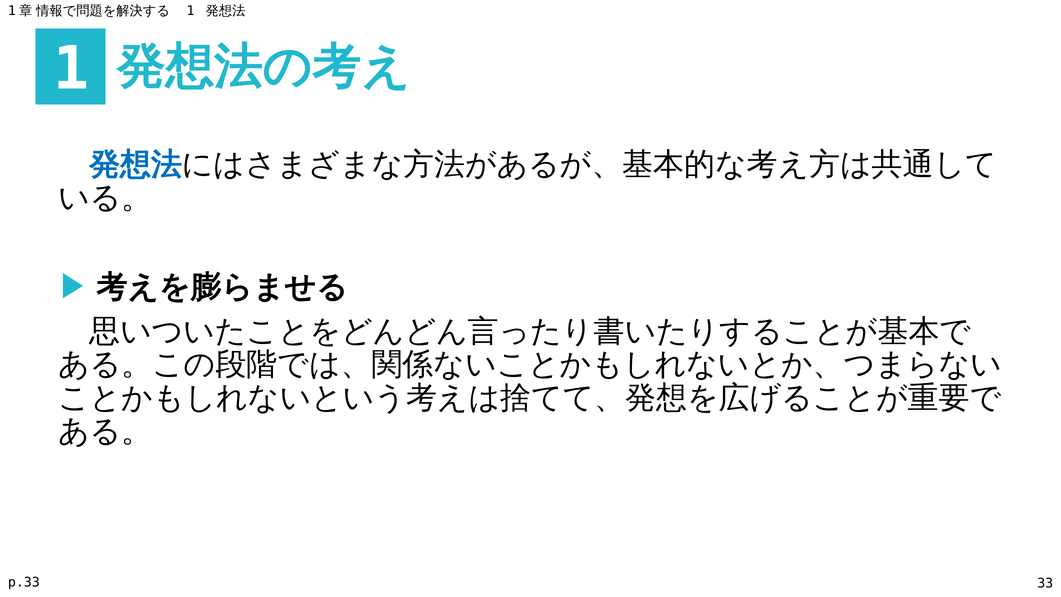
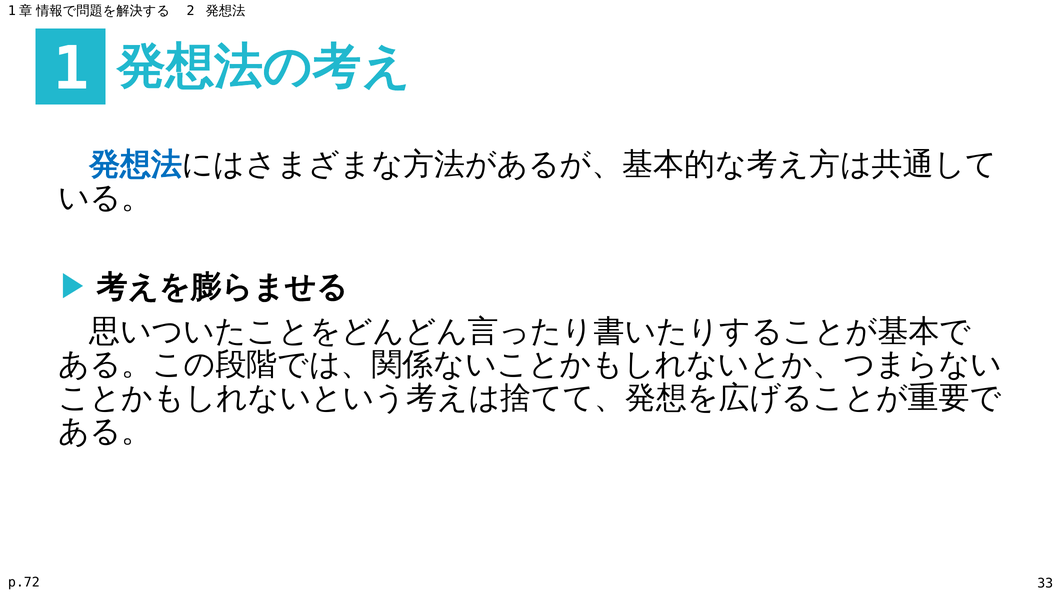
1 at (191, 11): 1 -> 2
p.33: p.33 -> p.72
